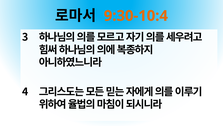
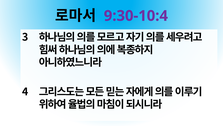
9:30-10:4 colour: orange -> purple
